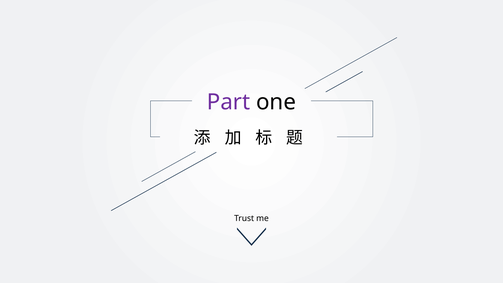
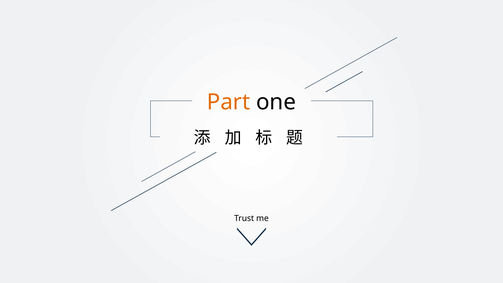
Part colour: purple -> orange
